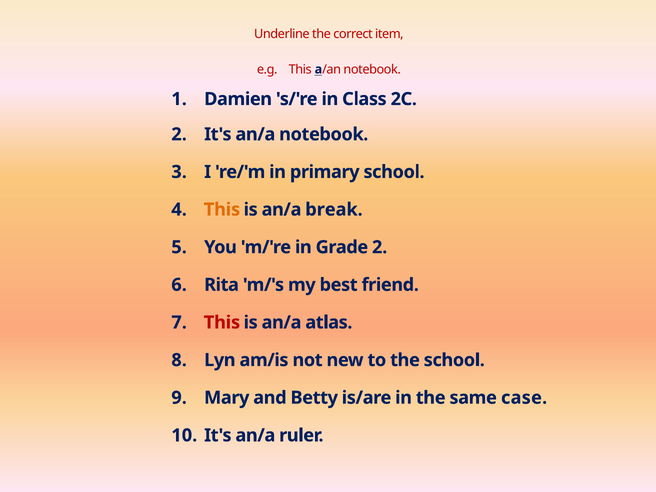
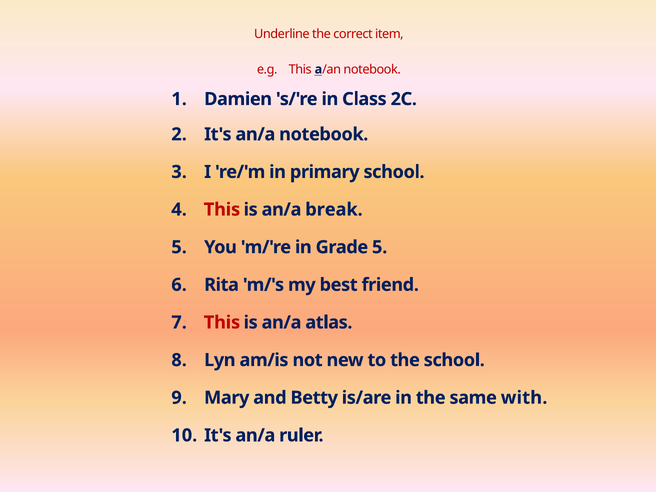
This at (222, 210) colour: orange -> red
Grade 2: 2 -> 5
case: case -> with
